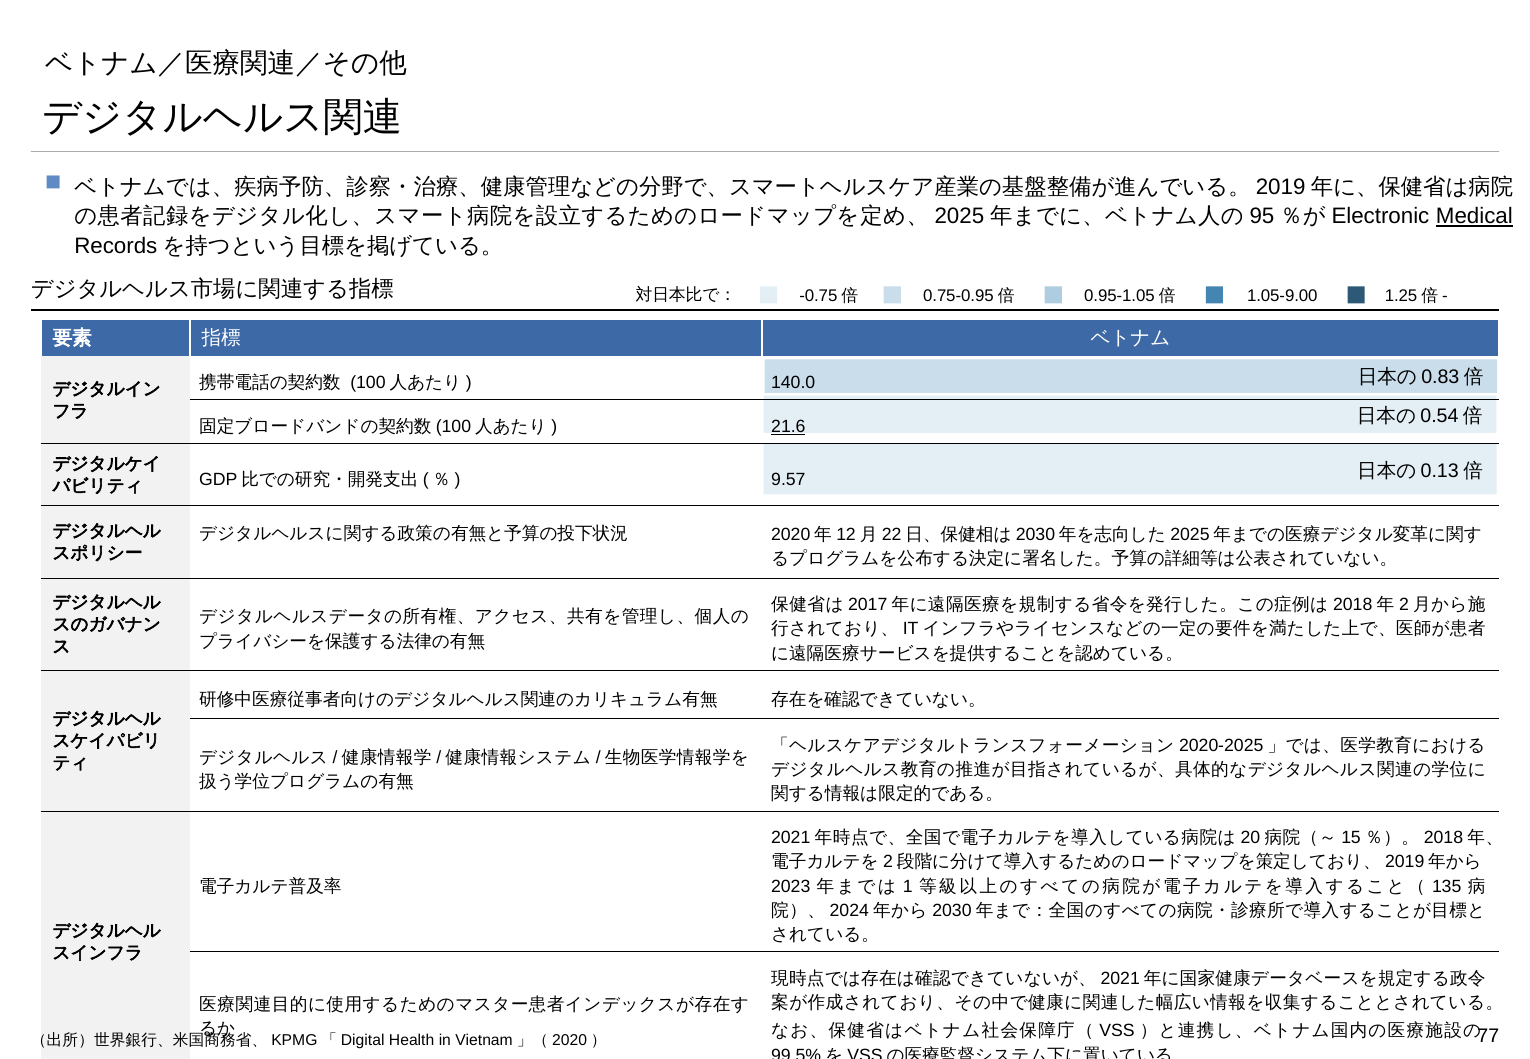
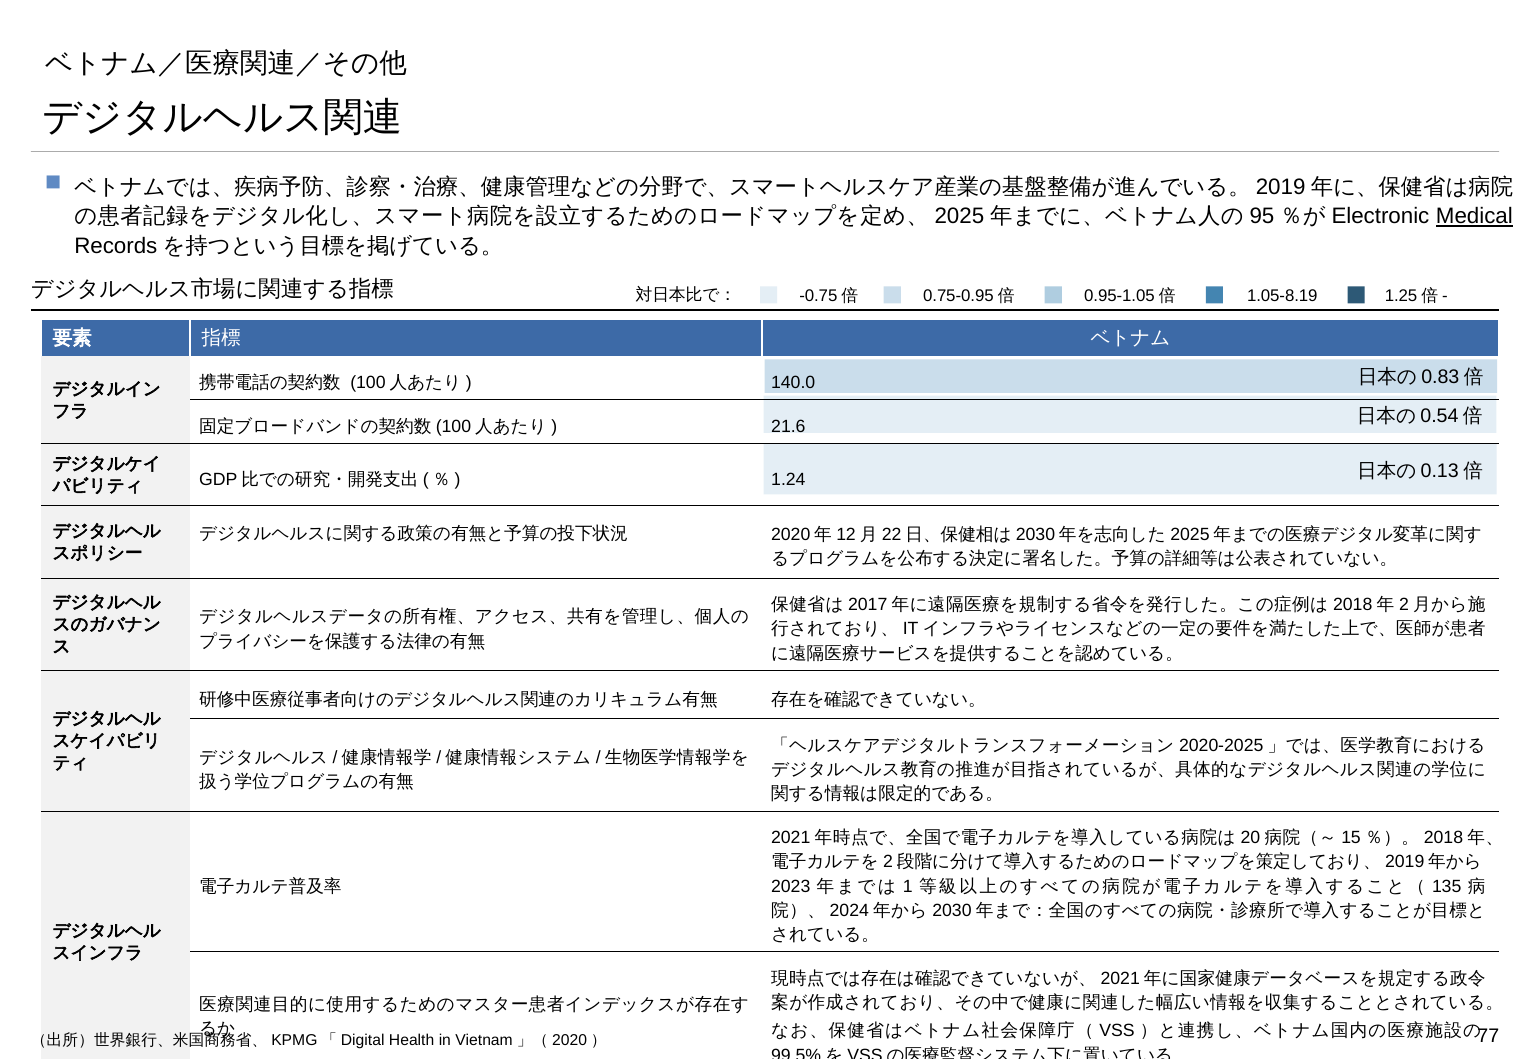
1.05-9.00: 1.05-9.00 -> 1.05-8.19
21.6 underline: present -> none
9.57: 9.57 -> 1.24
